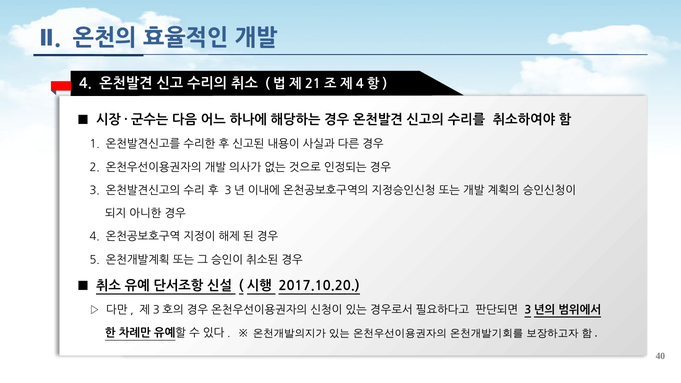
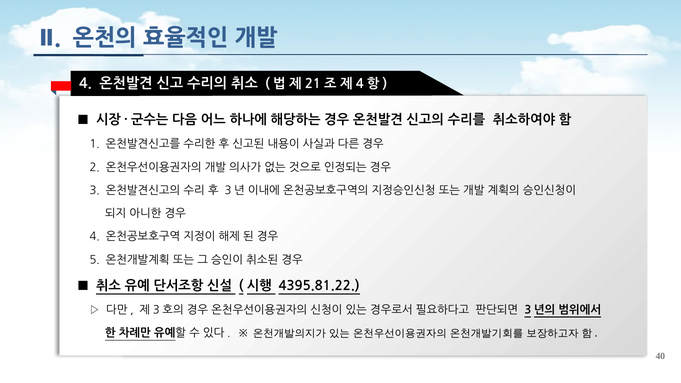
2017.10.20: 2017.10.20 -> 4395.81.22
